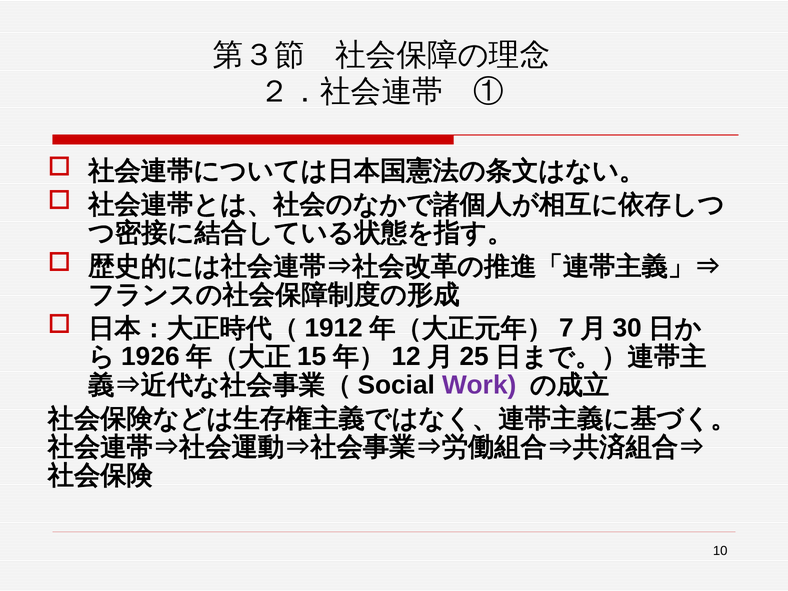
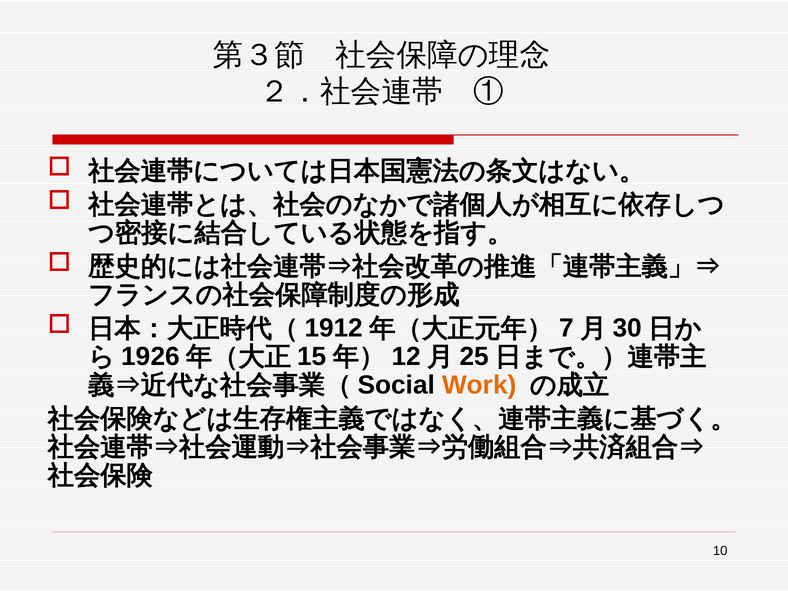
Work colour: purple -> orange
